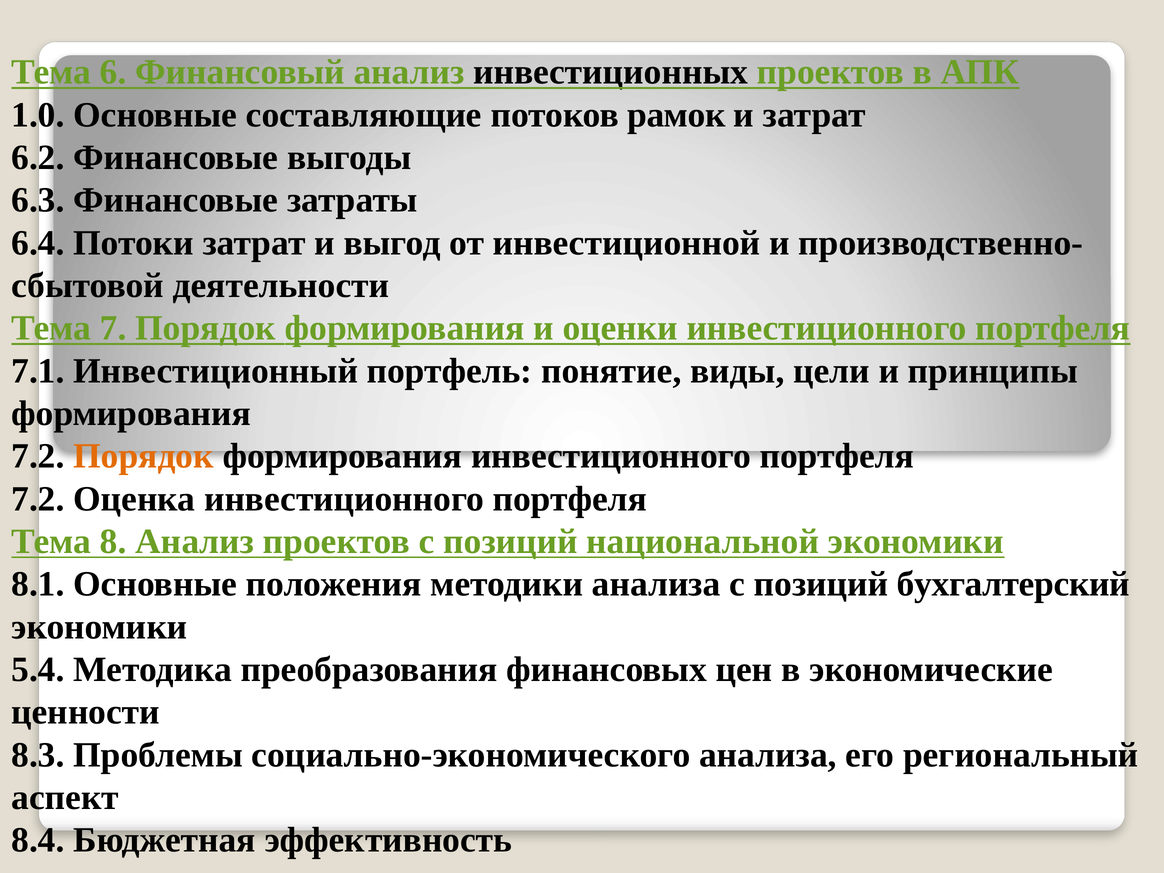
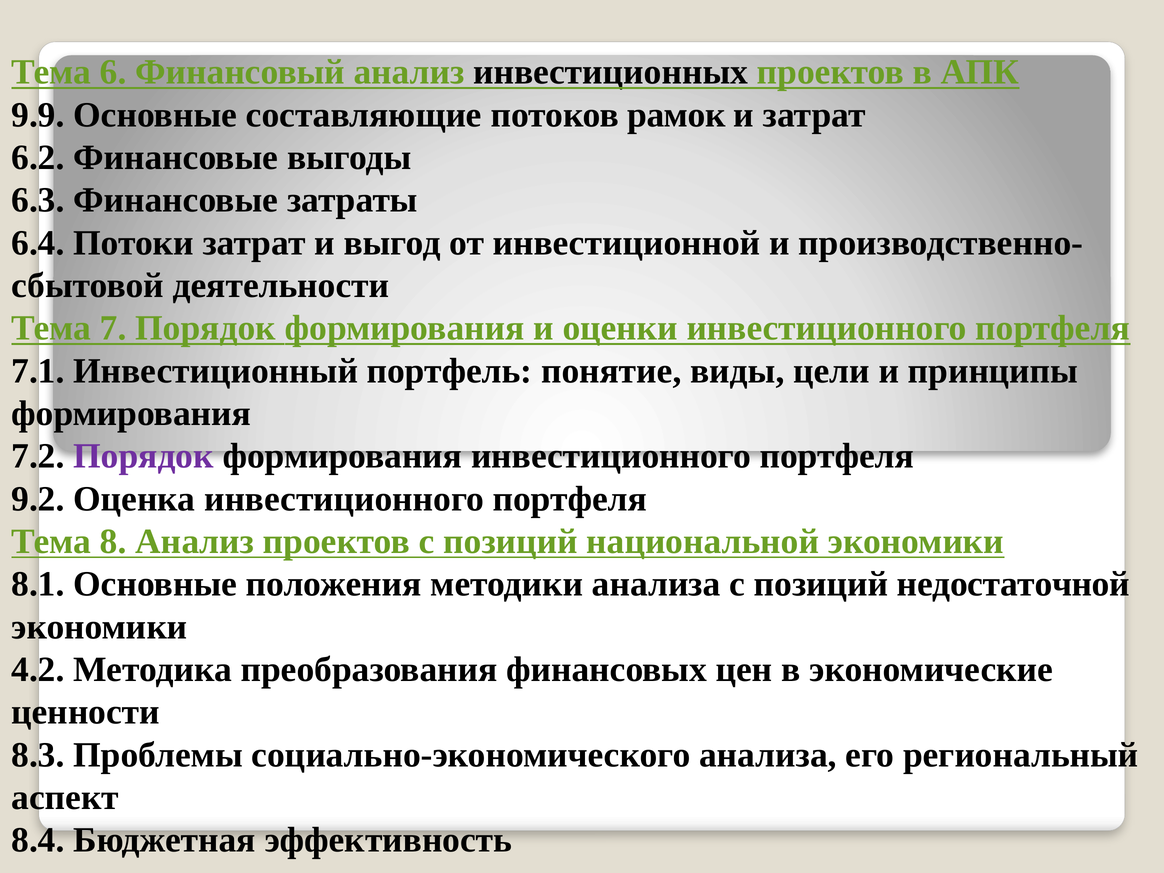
1.0: 1.0 -> 9.9
Порядок at (144, 456) colour: orange -> purple
7.2 at (38, 499): 7.2 -> 9.2
бухгалтерский: бухгалтерский -> недостаточной
5.4: 5.4 -> 4.2
